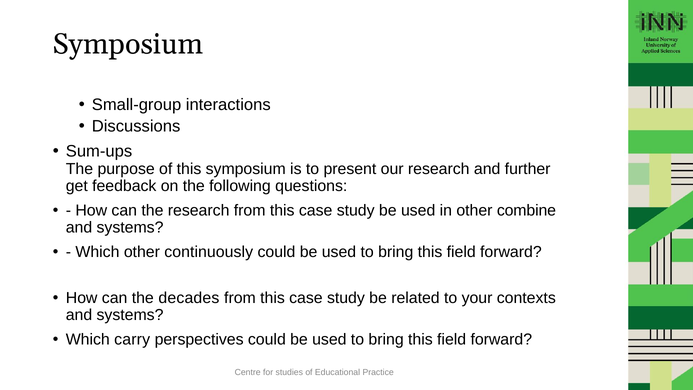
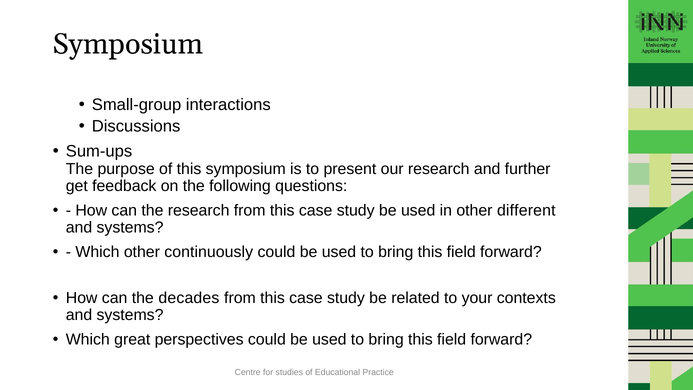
combine: combine -> different
carry: carry -> great
